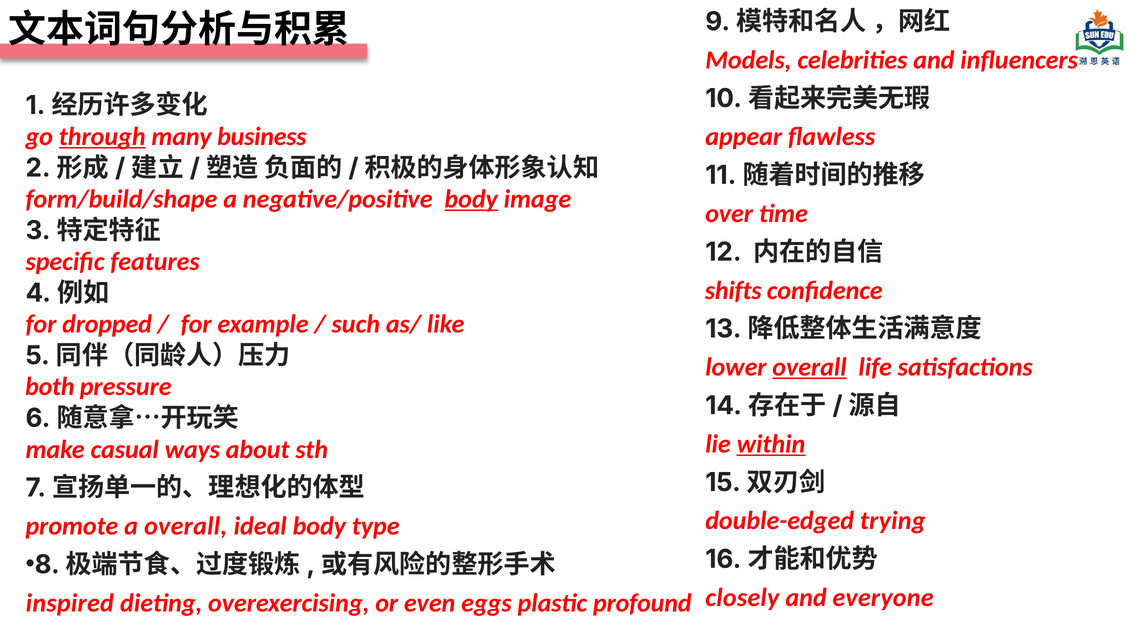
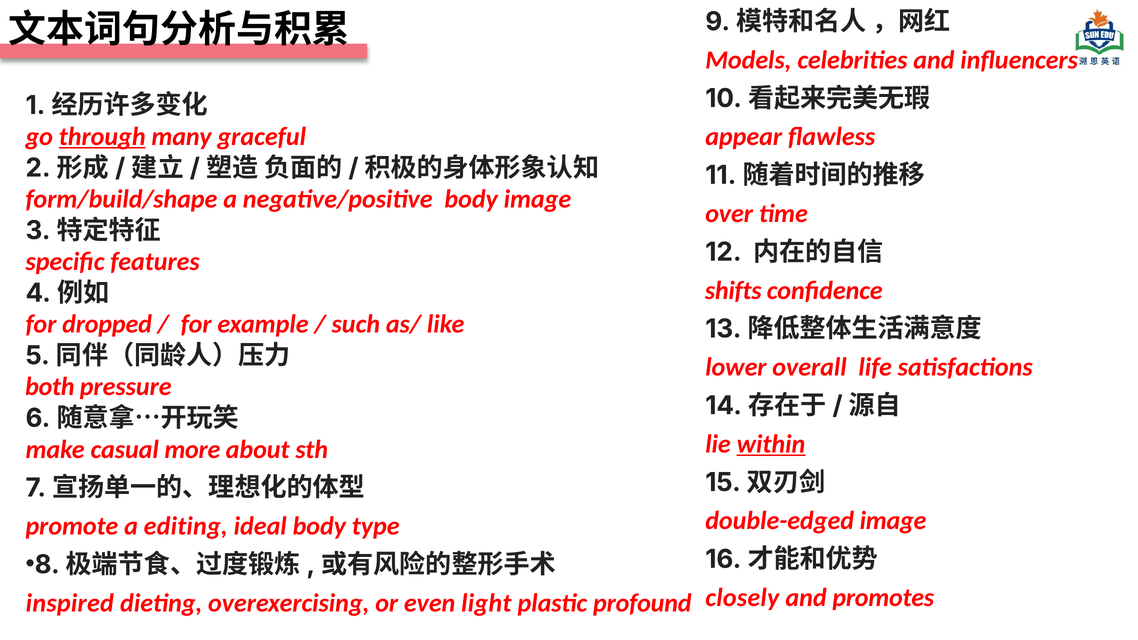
business: business -> graceful
body at (471, 199) underline: present -> none
overall at (810, 367) underline: present -> none
ways: ways -> more
double-edged trying: trying -> image
a overall: overall -> editing
everyone: everyone -> promotes
eggs: eggs -> light
